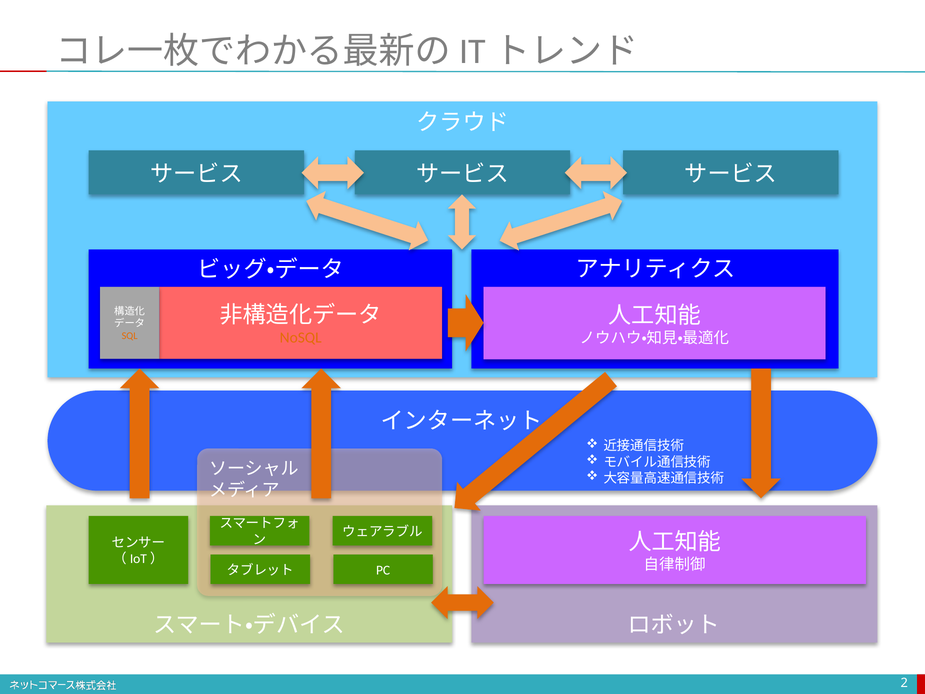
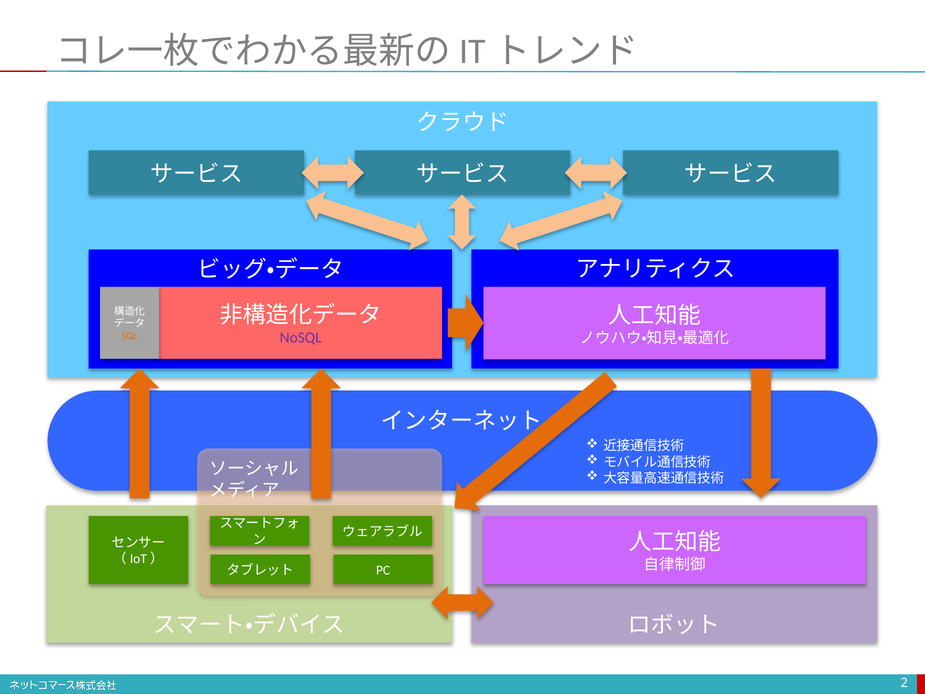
NoSQL colour: orange -> purple
